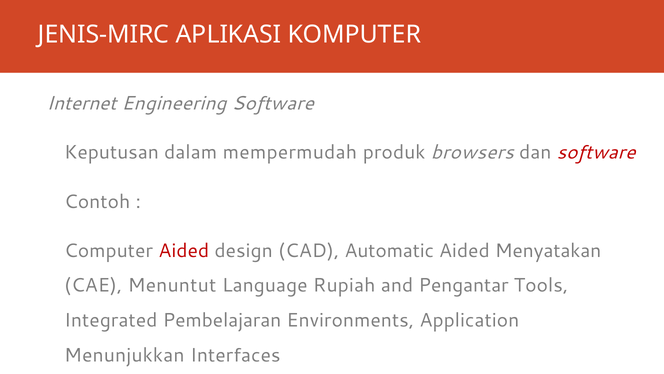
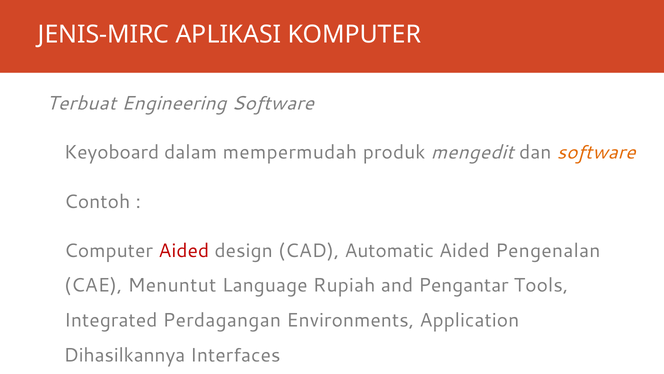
Internet: Internet -> Terbuat
Keputusan: Keputusan -> Keyoboard
browsers: browsers -> mengedit
software at (596, 152) colour: red -> orange
Menyatakan: Menyatakan -> Pengenalan
Pembelajaran: Pembelajaran -> Perdagangan
Menunjukkan: Menunjukkan -> Dihasilkannya
